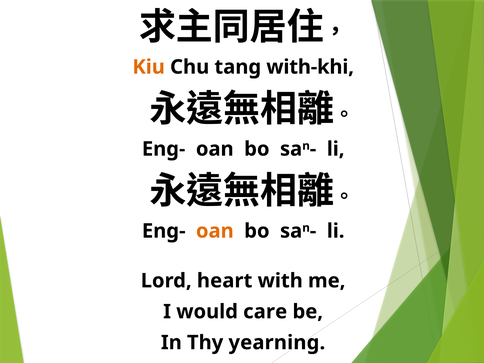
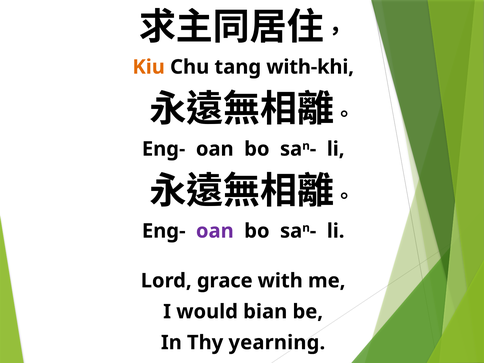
oan at (215, 231) colour: orange -> purple
heart: heart -> grace
care: care -> bian
